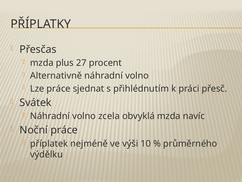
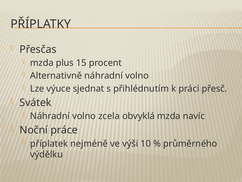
27: 27 -> 15
Lze práce: práce -> výuce
